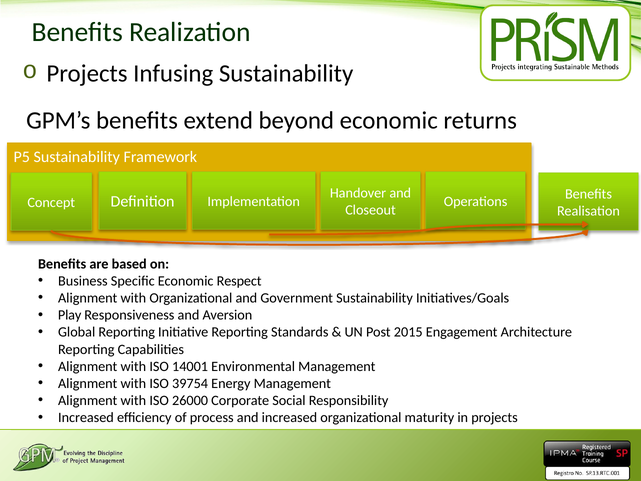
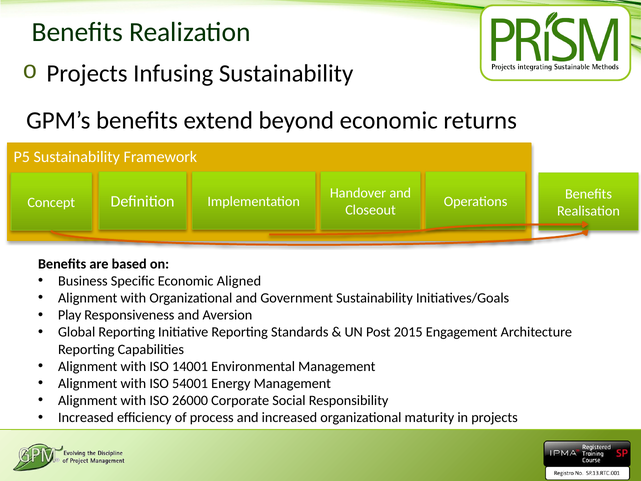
Respect: Respect -> Aligned
39754: 39754 -> 54001
